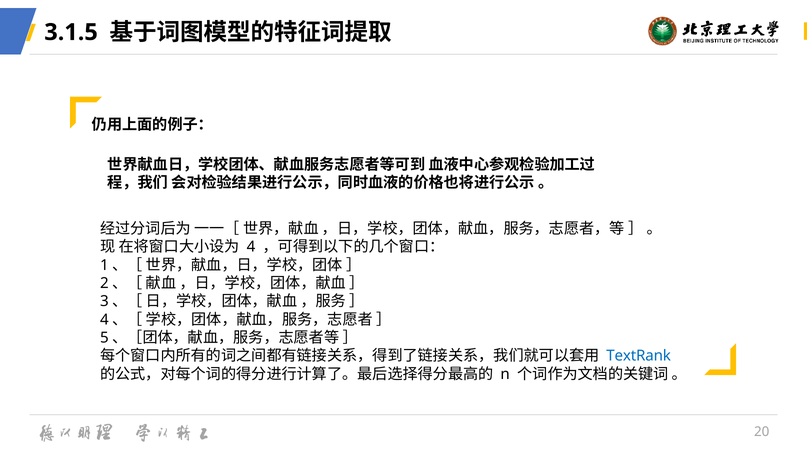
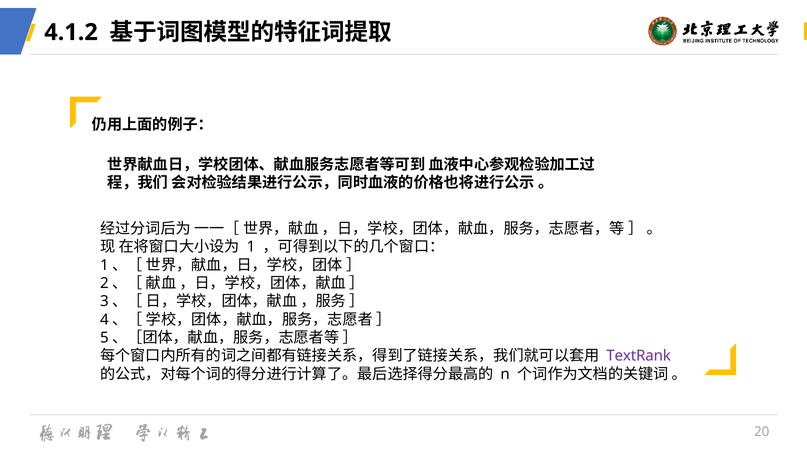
3.1.5: 3.1.5 -> 4.1.2
4: 4 -> 1
TextRank colour: blue -> purple
